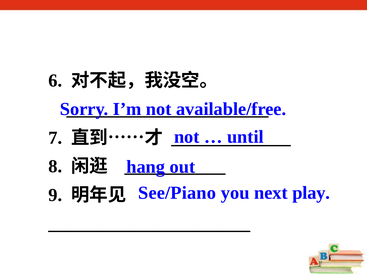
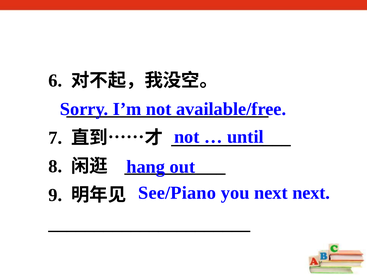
next play: play -> next
